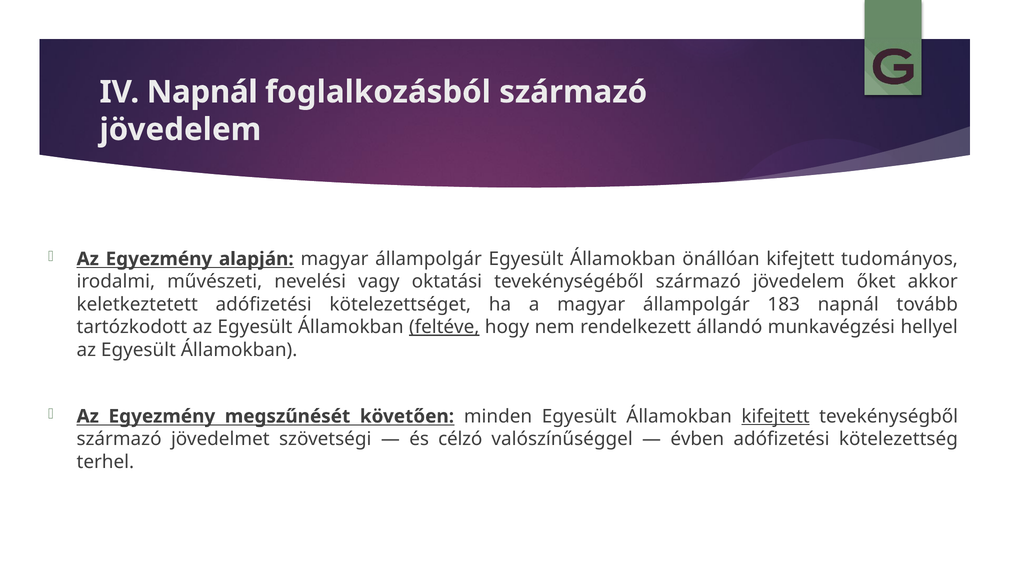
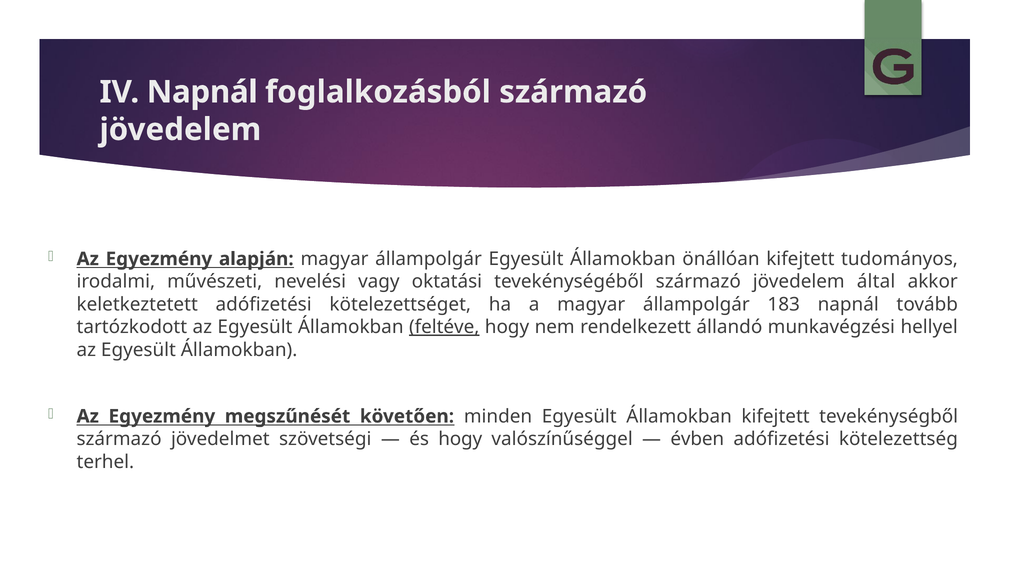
őket: őket -> által
kifejtett at (776, 416) underline: present -> none
és célzó: célzó -> hogy
